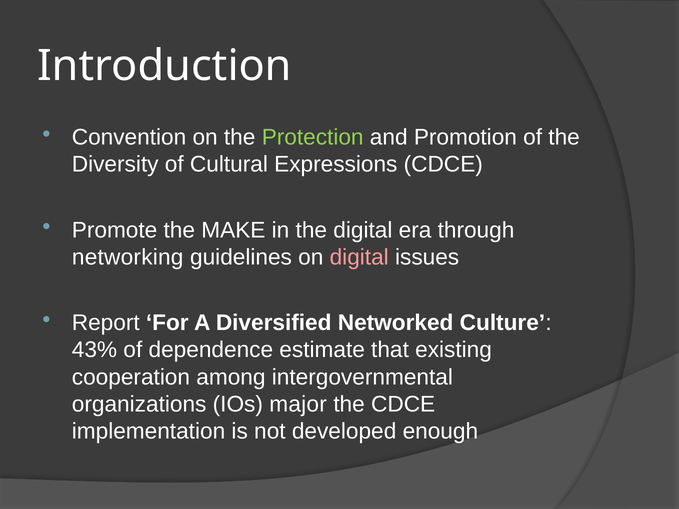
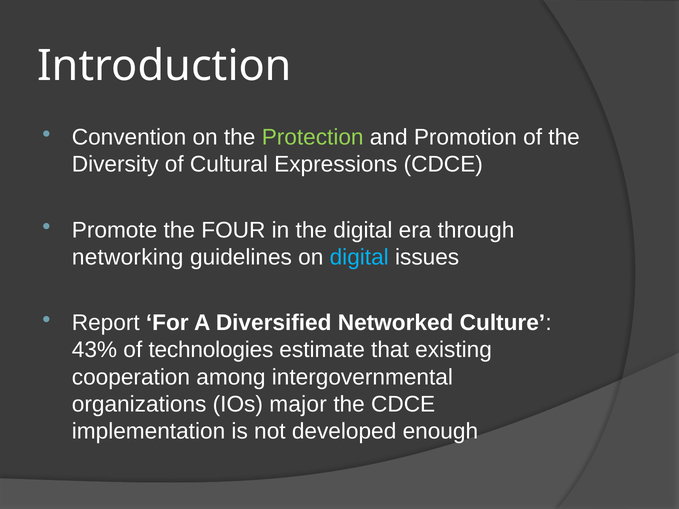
MAKE: MAKE -> FOUR
digital at (359, 257) colour: pink -> light blue
dependence: dependence -> technologies
